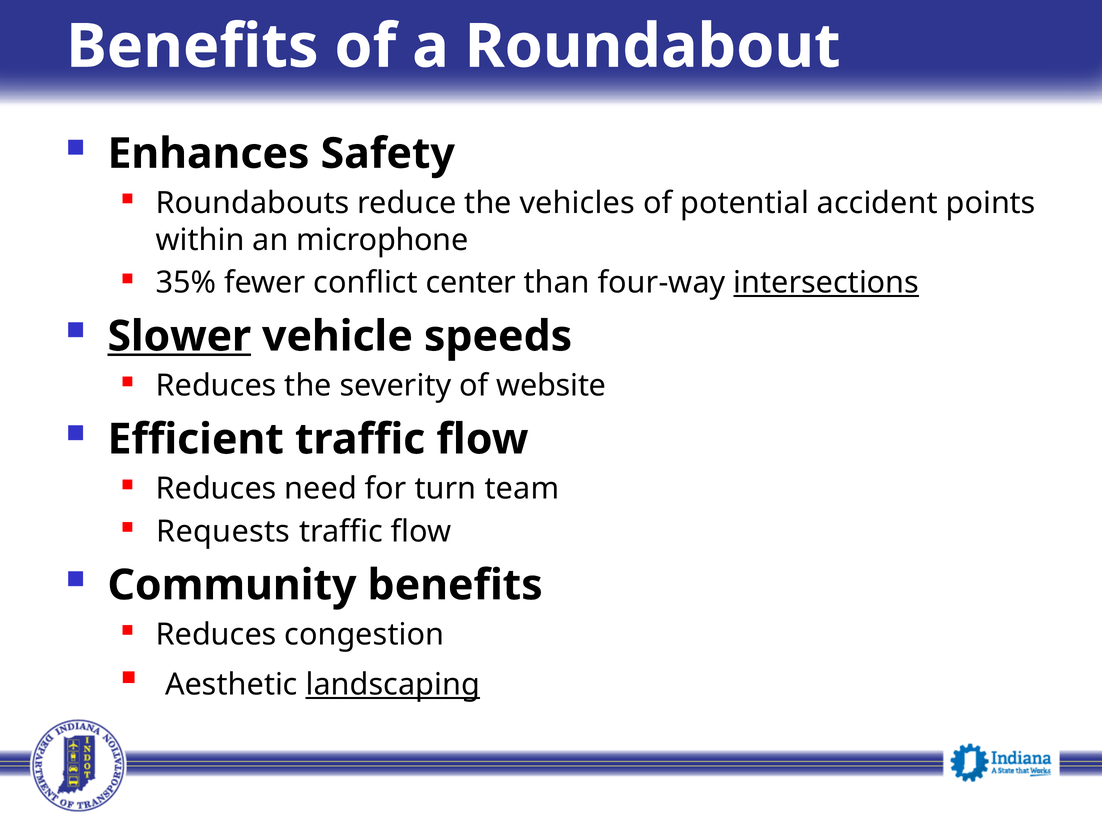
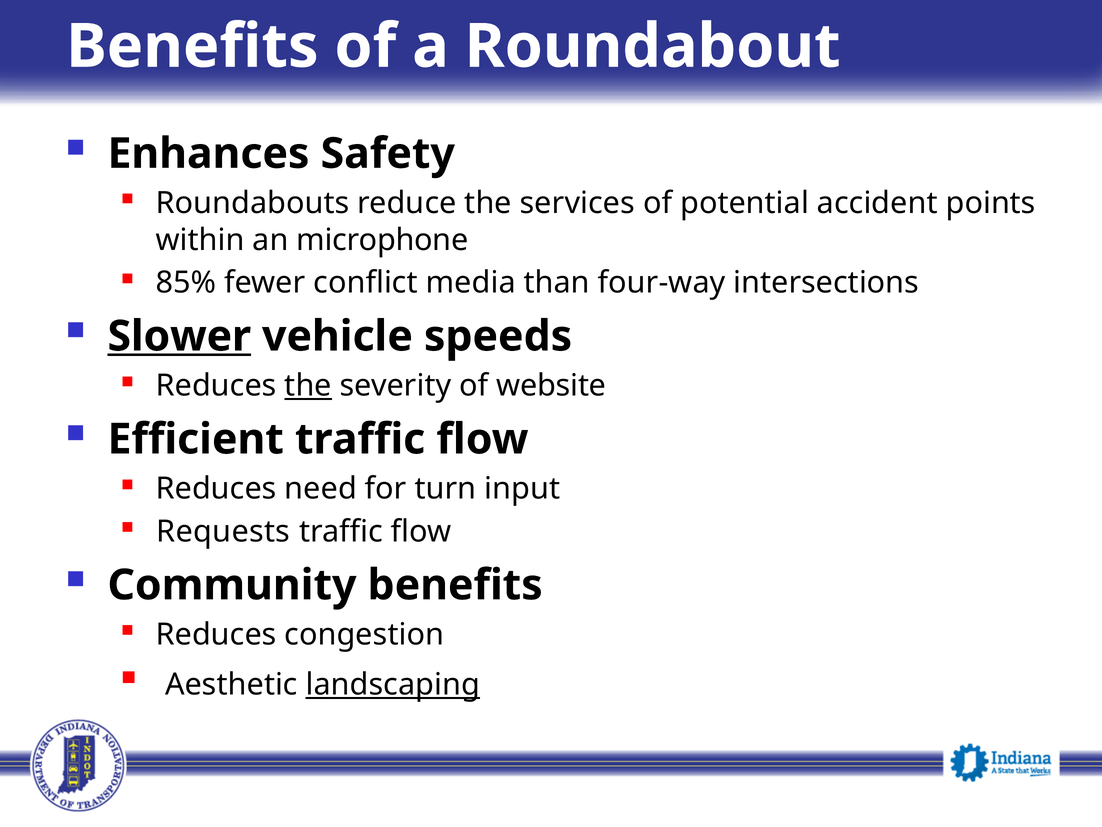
vehicles: vehicles -> services
35%: 35% -> 85%
center: center -> media
intersections underline: present -> none
the at (308, 386) underline: none -> present
team: team -> input
